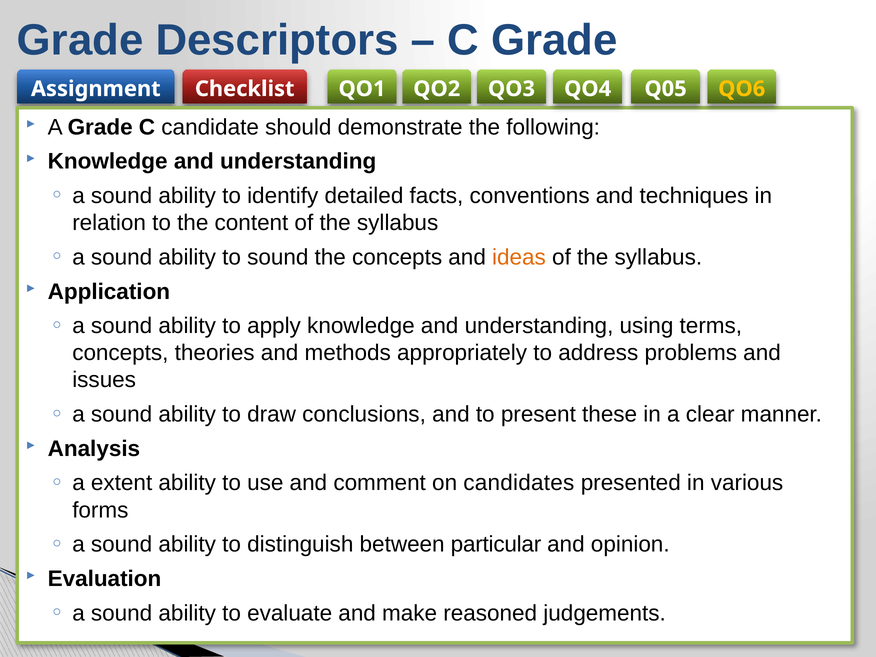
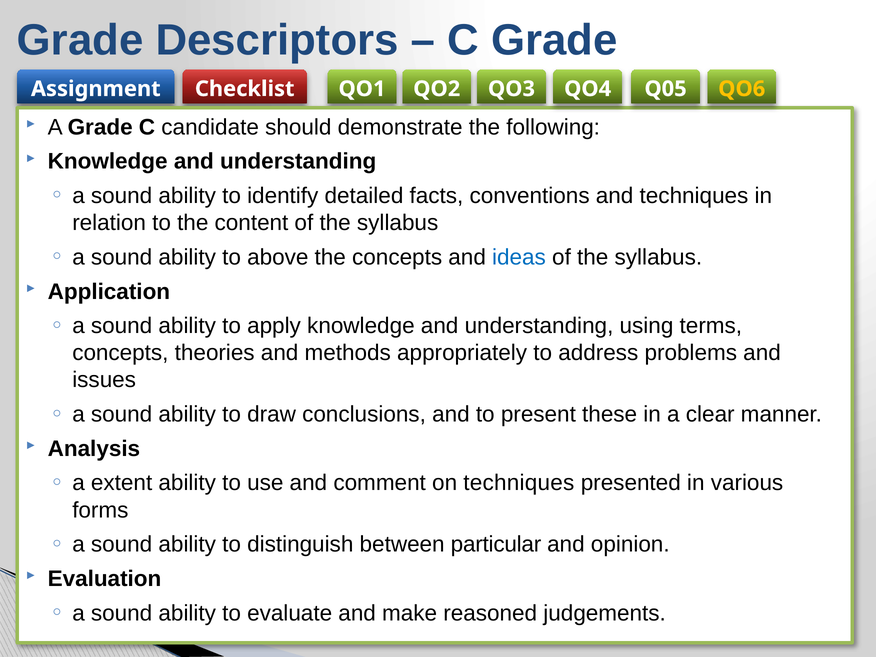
to sound: sound -> above
ideas colour: orange -> blue
on candidates: candidates -> techniques
